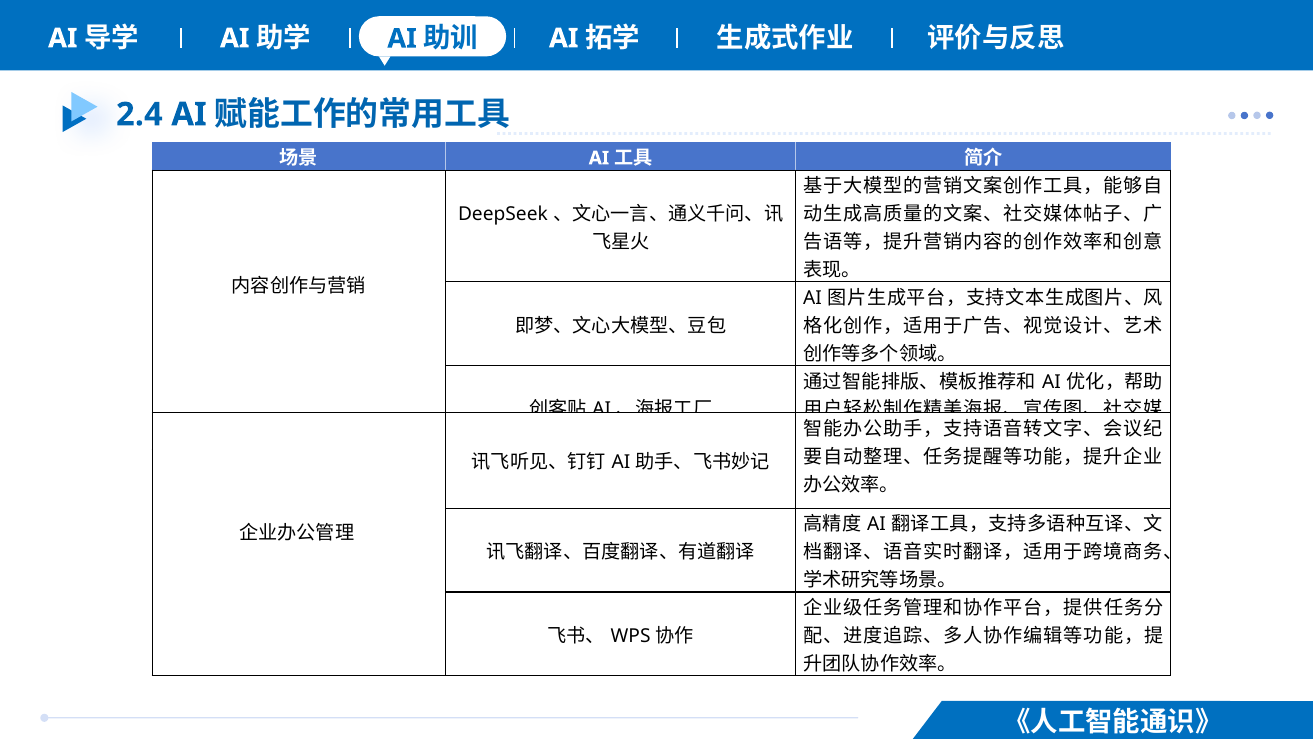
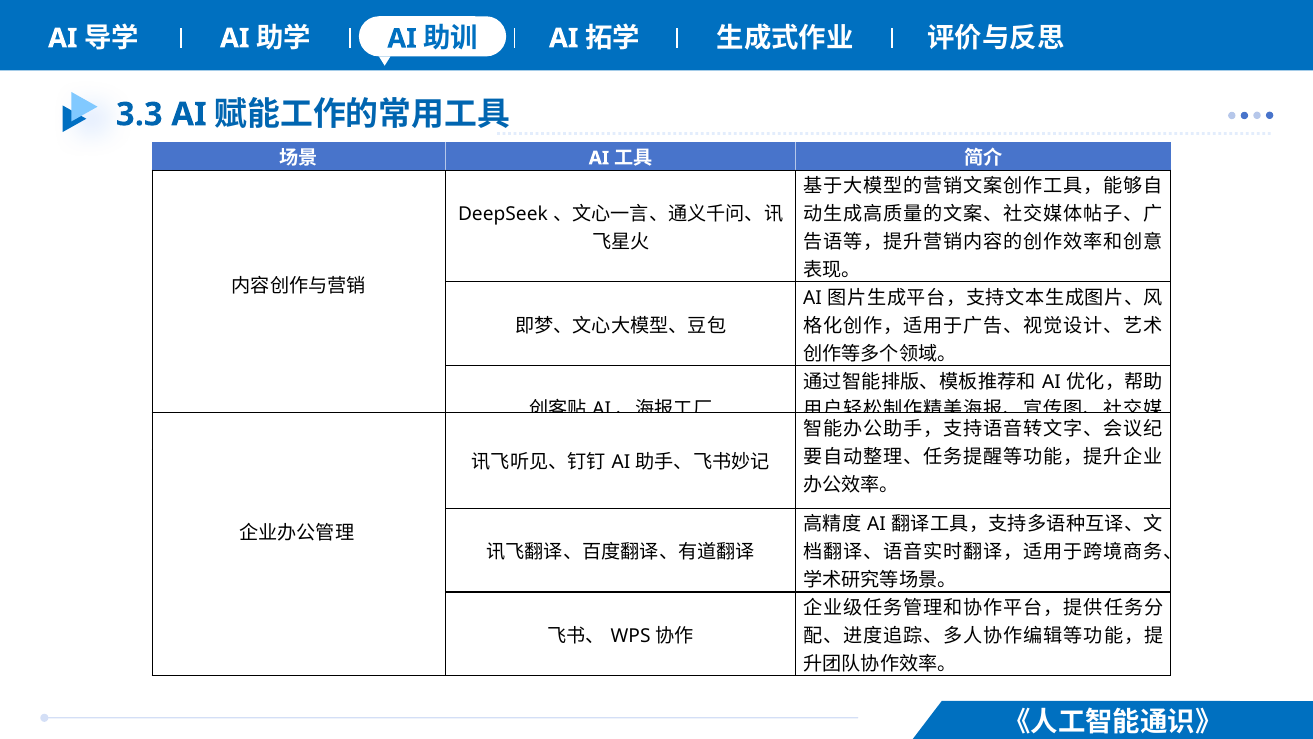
2.4: 2.4 -> 3.3
